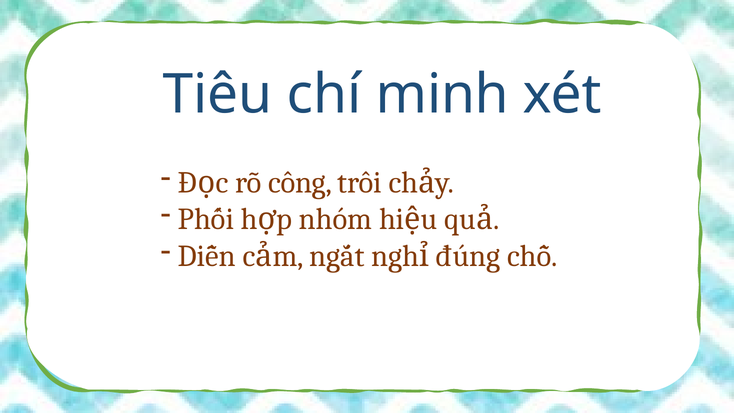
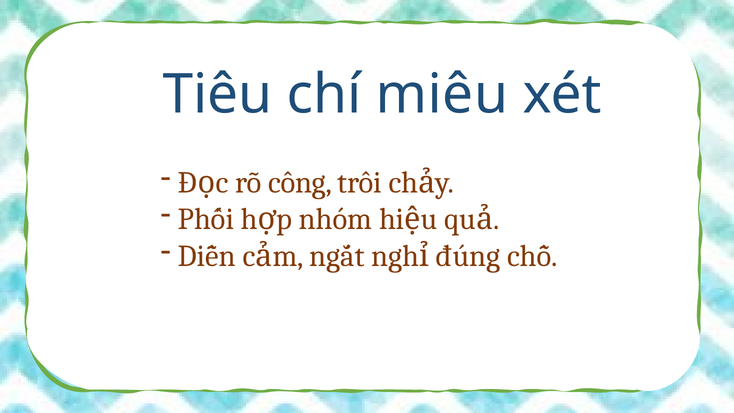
minh: minh -> miêu
